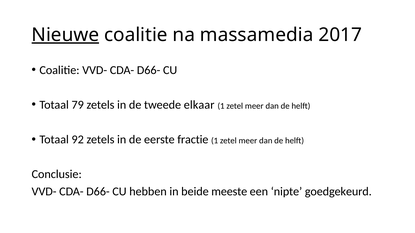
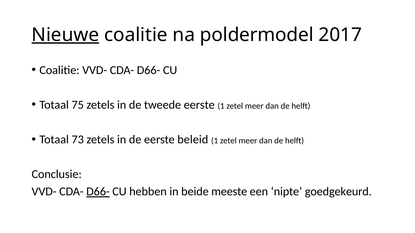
massamedia: massamedia -> poldermodel
79: 79 -> 75
tweede elkaar: elkaar -> eerste
92: 92 -> 73
fractie: fractie -> beleid
D66- at (98, 192) underline: none -> present
